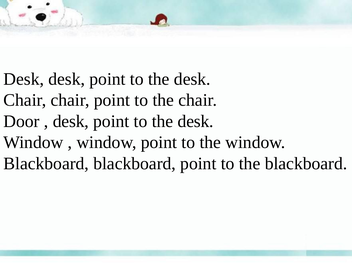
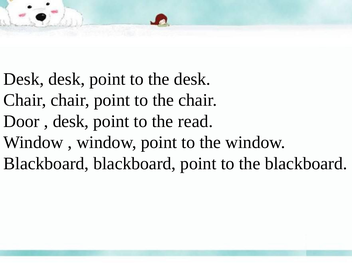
desk at (196, 121): desk -> read
